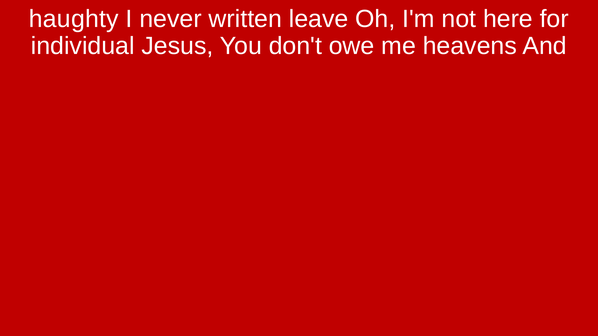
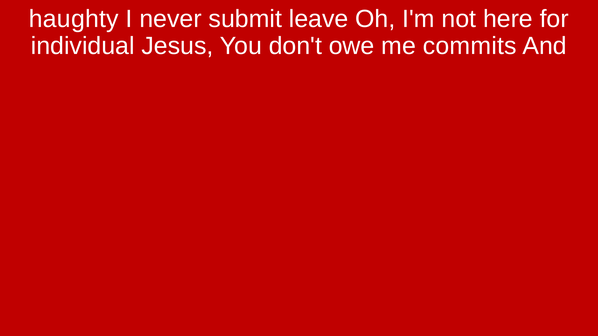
written: written -> submit
heavens: heavens -> commits
